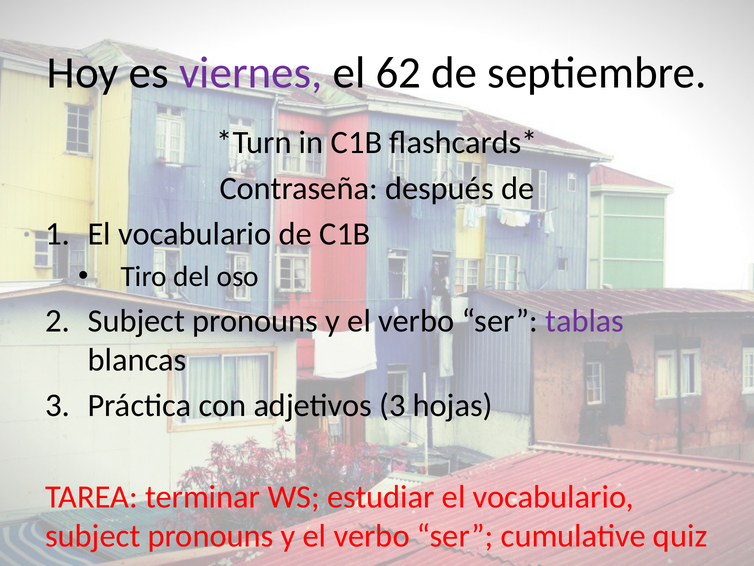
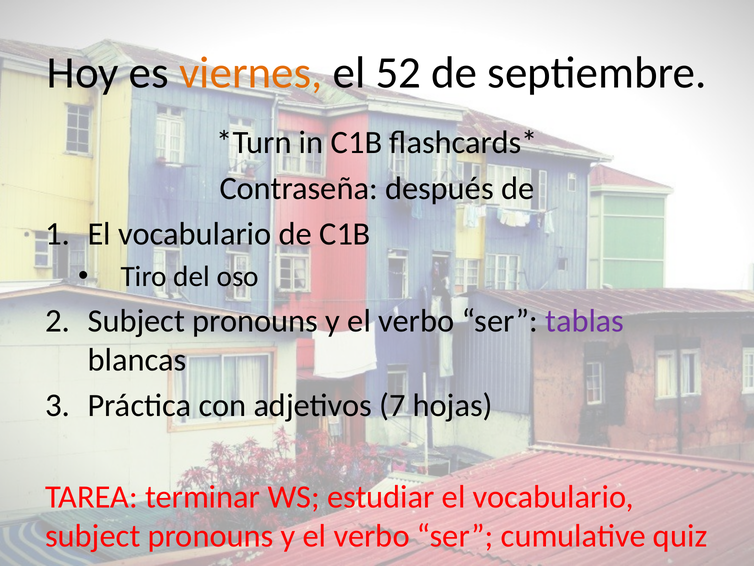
viernes colour: purple -> orange
62: 62 -> 52
adjetivos 3: 3 -> 7
